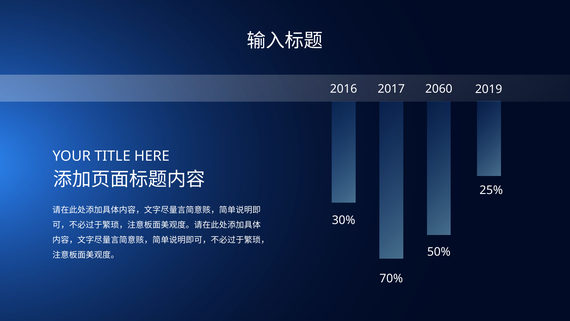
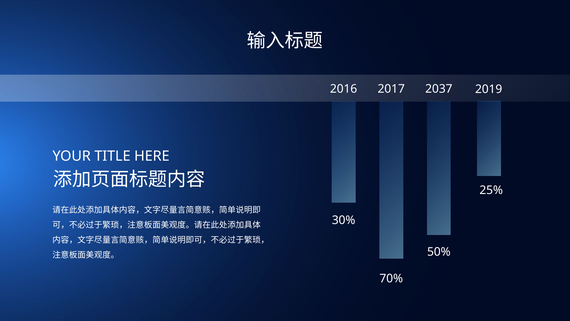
2060: 2060 -> 2037
